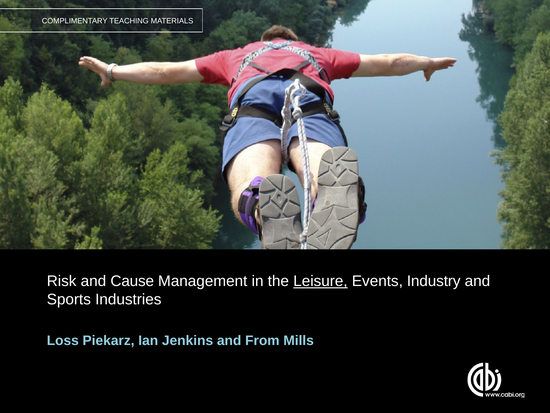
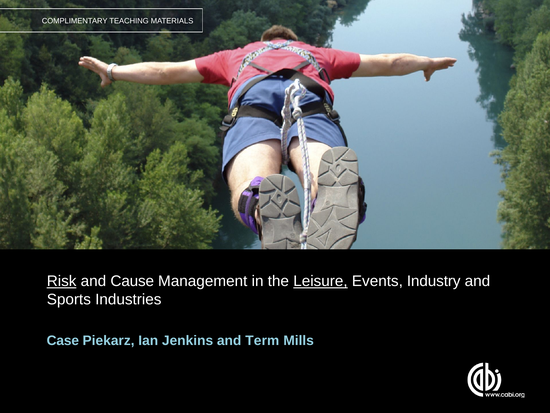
Risk underline: none -> present
Loss: Loss -> Case
From: From -> Term
